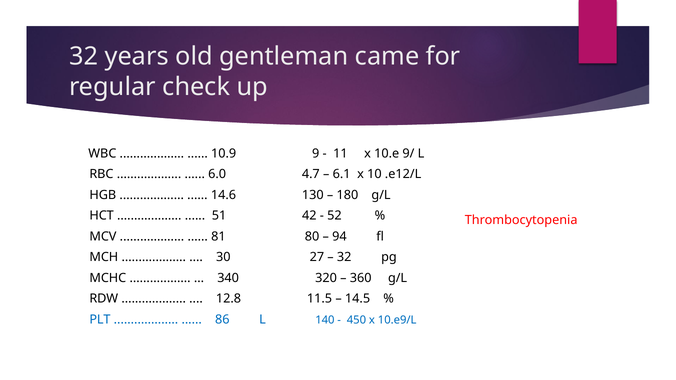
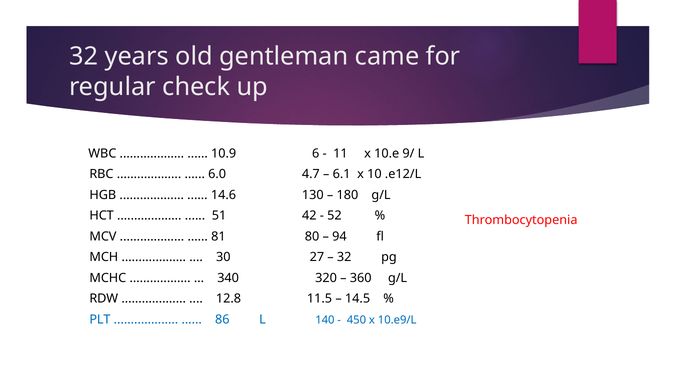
9: 9 -> 6
